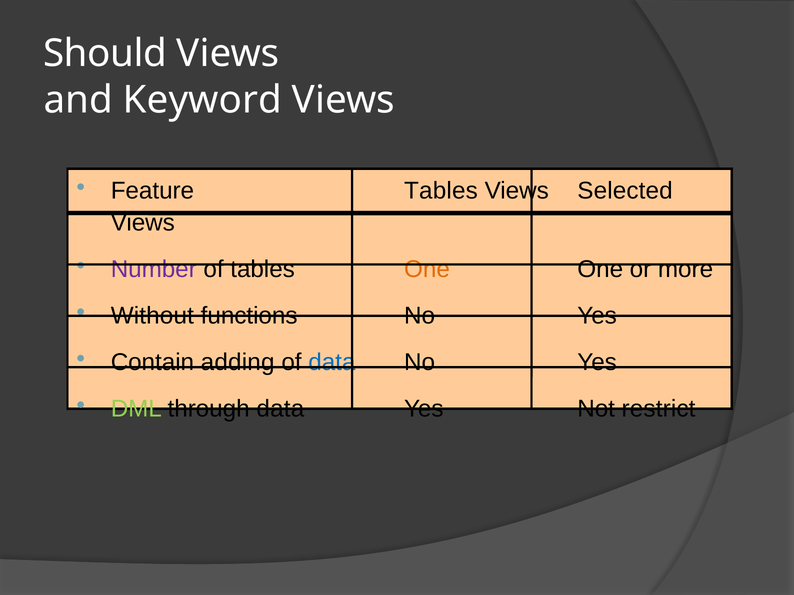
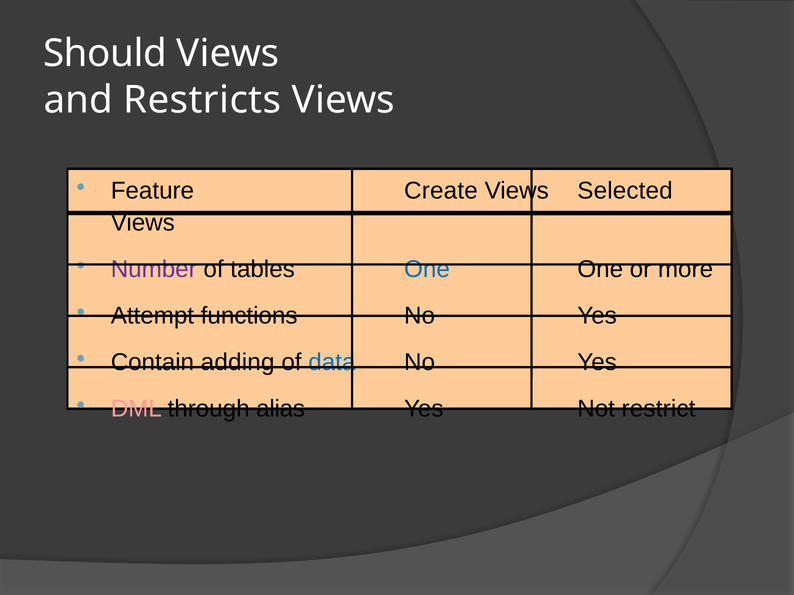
Keyword: Keyword -> Restricts
Feature Tables: Tables -> Create
One at (427, 269) colour: orange -> blue
Without: Without -> Attempt
DML colour: light green -> pink
through data: data -> alias
